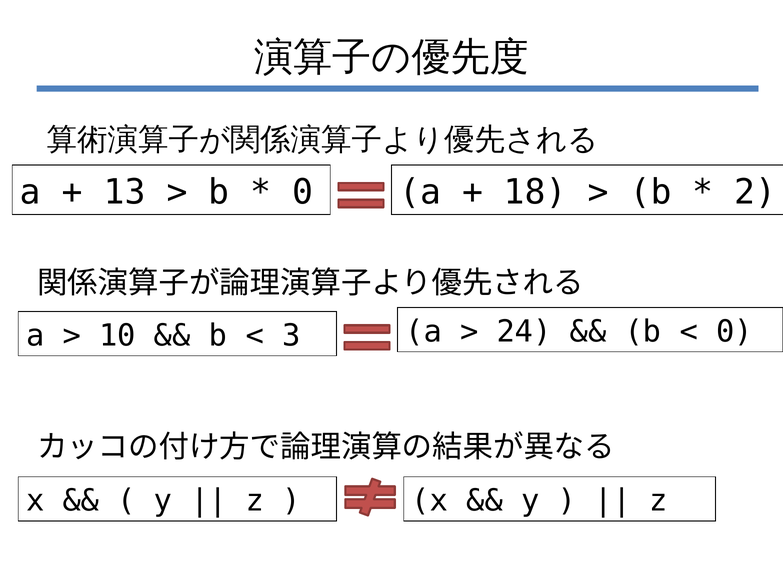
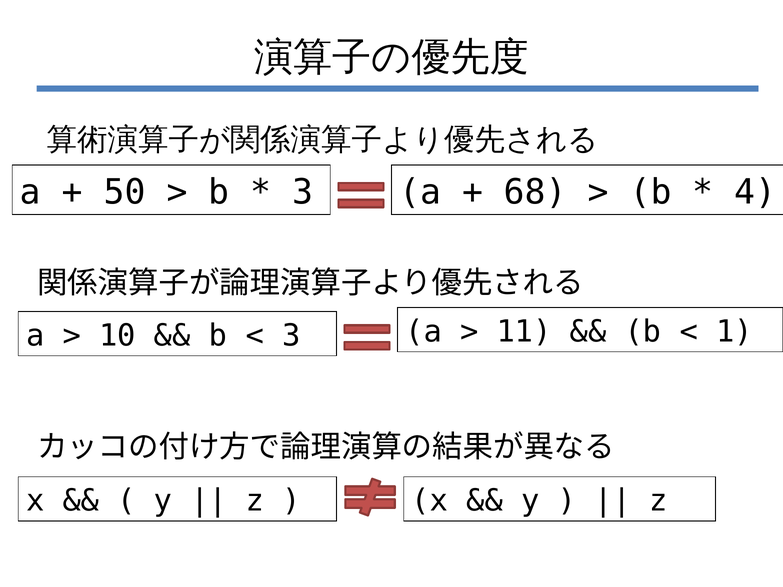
13: 13 -> 50
0 at (303, 192): 0 -> 3
18: 18 -> 68
2: 2 -> 4
24: 24 -> 11
0 at (734, 332): 0 -> 1
